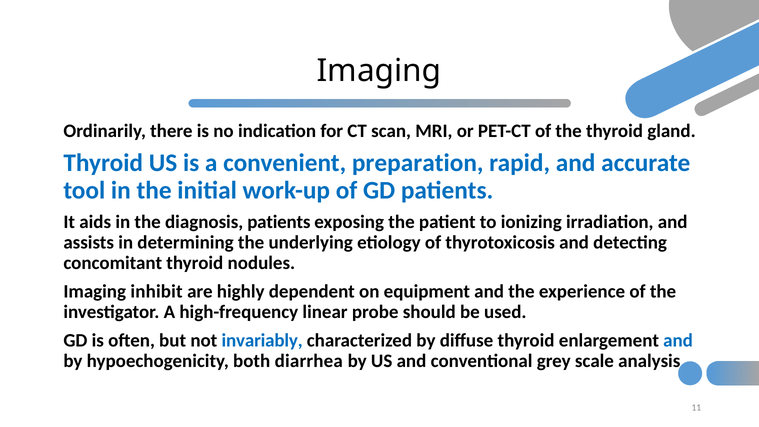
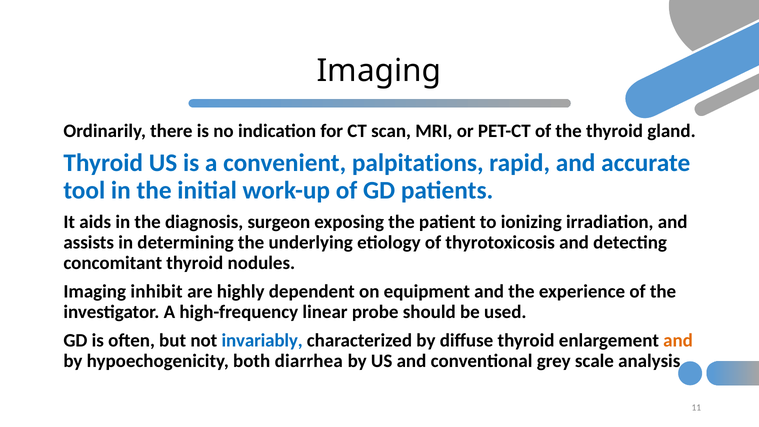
preparation: preparation -> palpitations
diagnosis patients: patients -> surgeon
and at (678, 340) colour: blue -> orange
